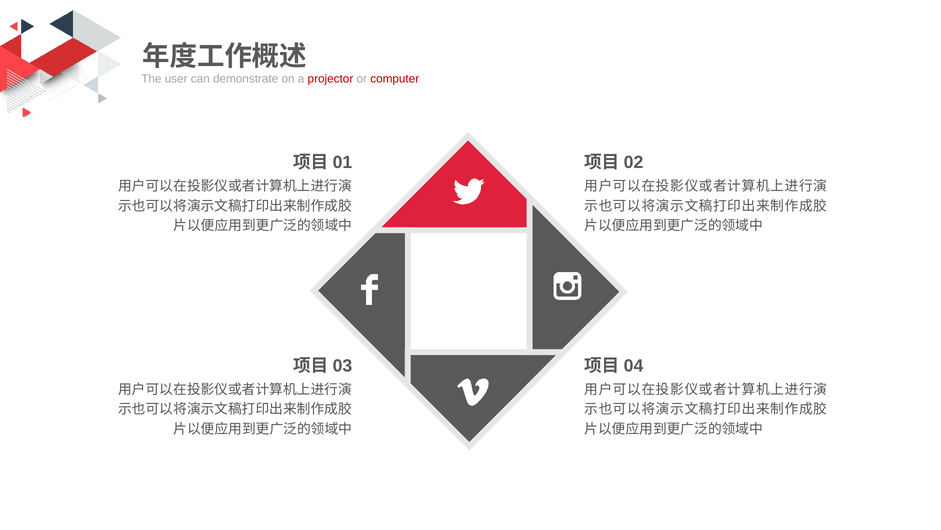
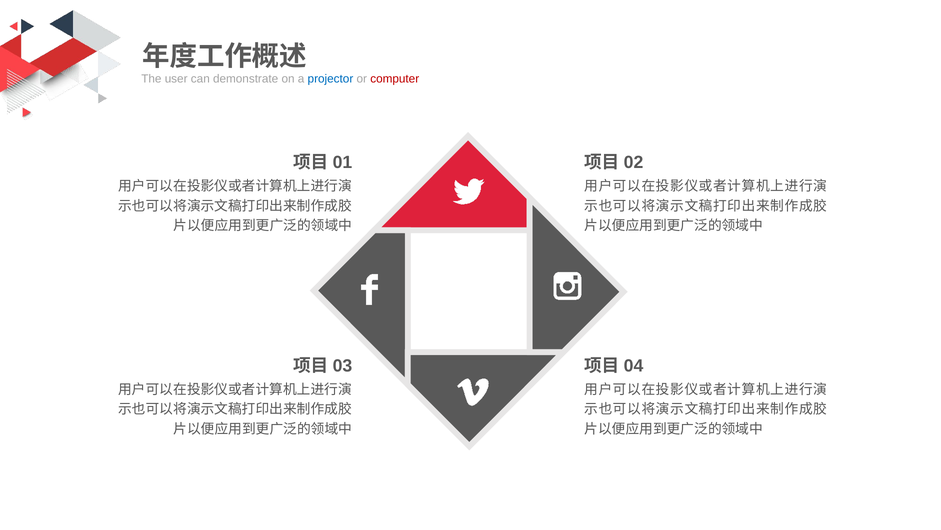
projector colour: red -> blue
